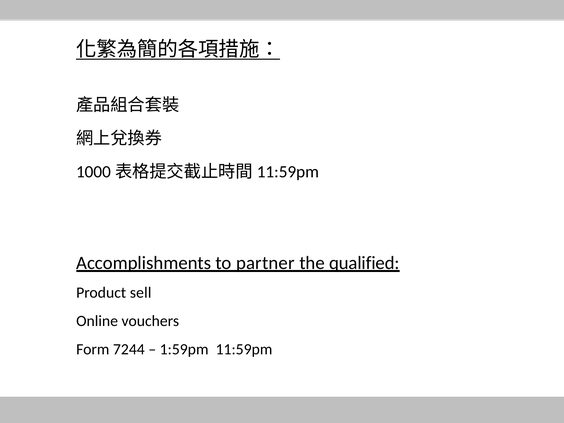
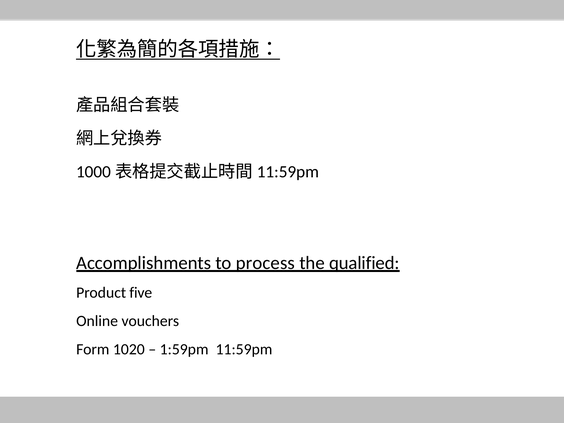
partner: partner -> process
sell: sell -> five
7244: 7244 -> 1020
